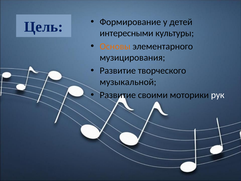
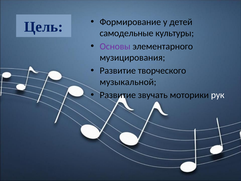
интересными: интересными -> самодельные
Основы colour: orange -> purple
своими: своими -> звучать
